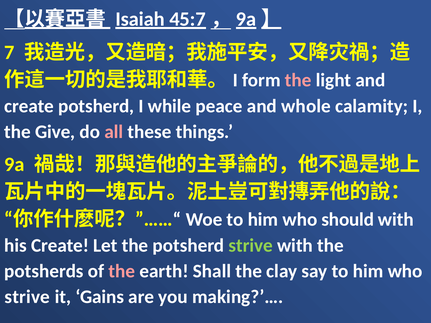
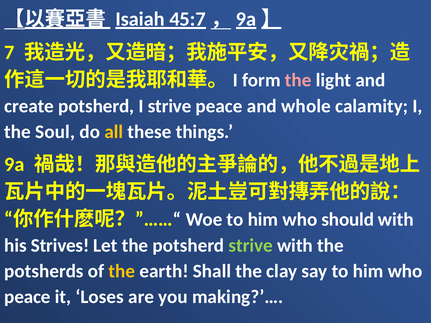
I while: while -> strive
Give: Give -> Soul
all colour: pink -> yellow
his Create: Create -> Strives
the at (122, 271) colour: pink -> yellow
strive at (27, 297): strive -> peace
Gains: Gains -> Loses
